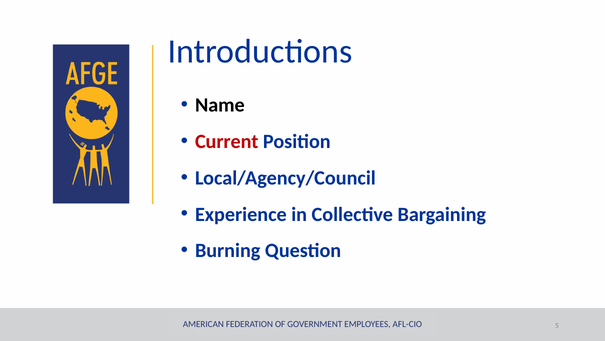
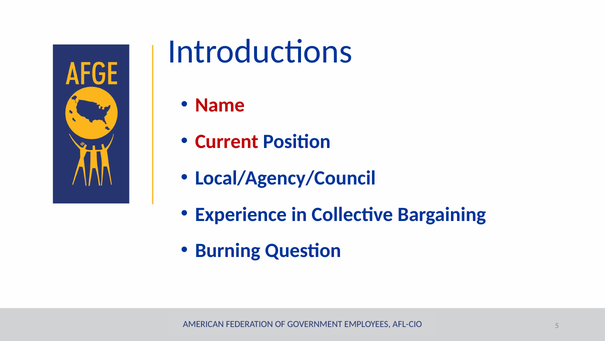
Name colour: black -> red
